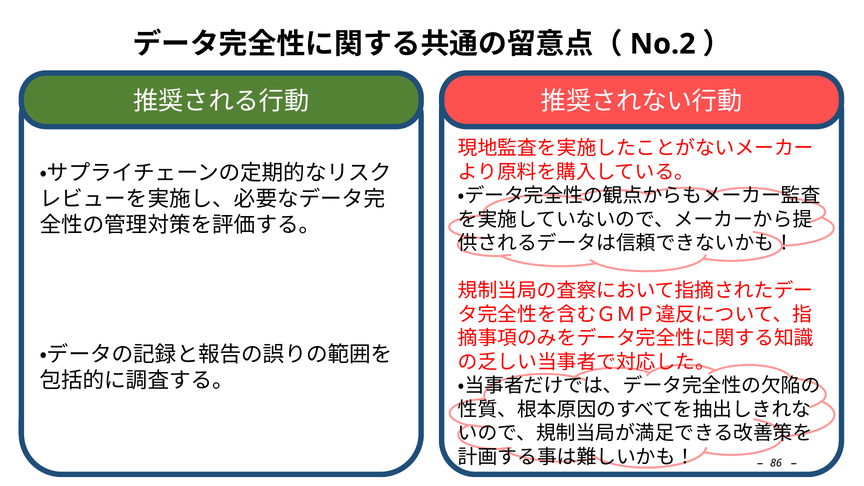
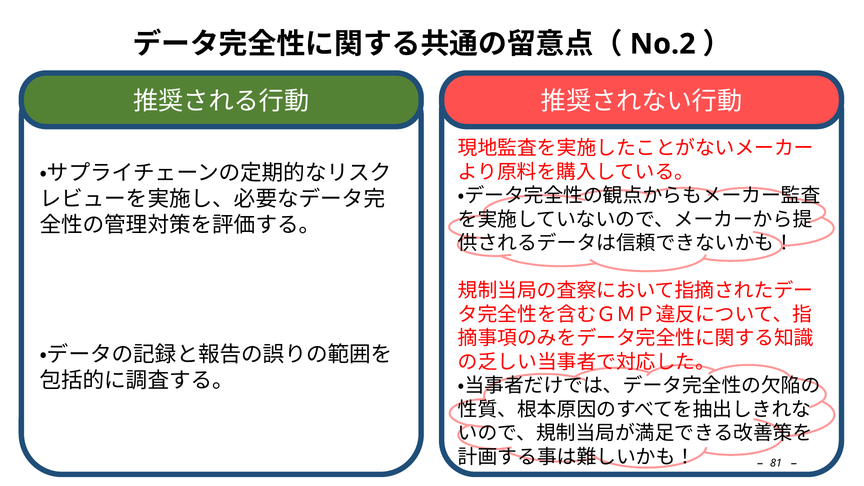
86: 86 -> 81
